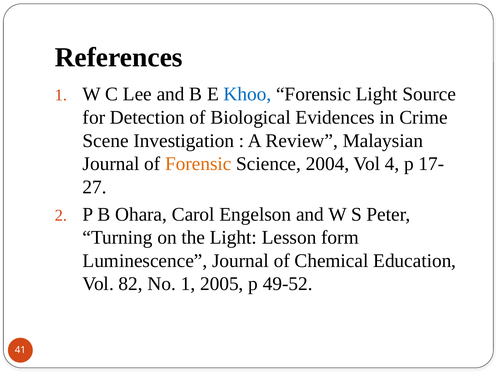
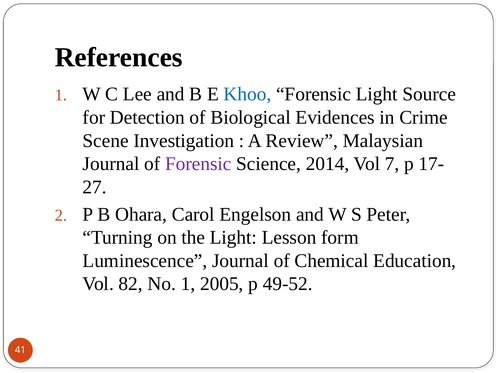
Forensic at (198, 164) colour: orange -> purple
2004: 2004 -> 2014
4: 4 -> 7
